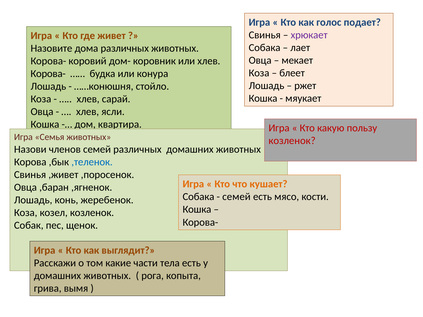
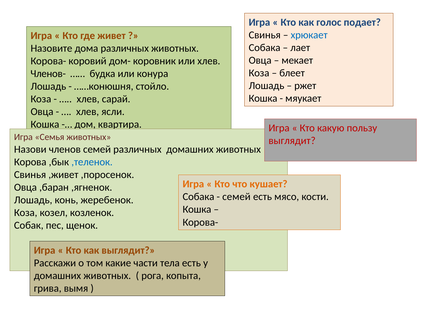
хрюкает colour: purple -> blue
Корова- at (48, 74): Корова- -> Членов-
козленок at (292, 141): козленок -> выглядит
